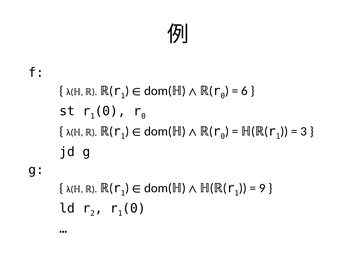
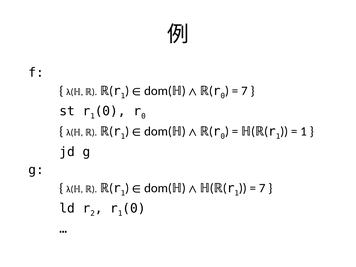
6 at (244, 91): 6 -> 7
3 at (304, 131): 3 -> 1
9 at (262, 188): 9 -> 7
